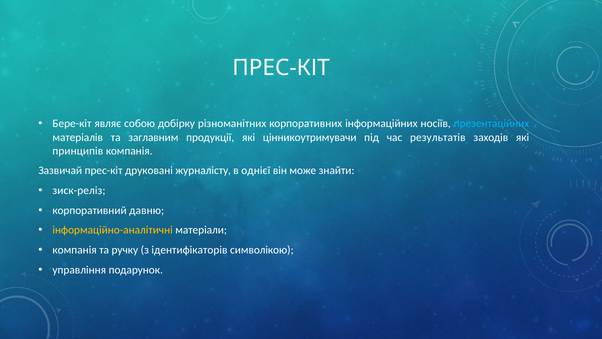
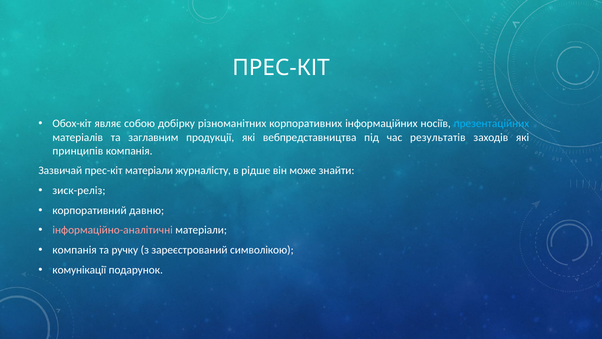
Бере-кіт: Бере-кіт -> Обох-кіт
цінникоутримувачи: цінникоутримувачи -> вебпредставництва
прес-кіт друковані: друковані -> матеріали
однієї: однієї -> рідше
інформаційно-аналітичні colour: yellow -> pink
ідентифікаторів: ідентифікаторів -> зареєстрований
управління: управління -> комунікації
